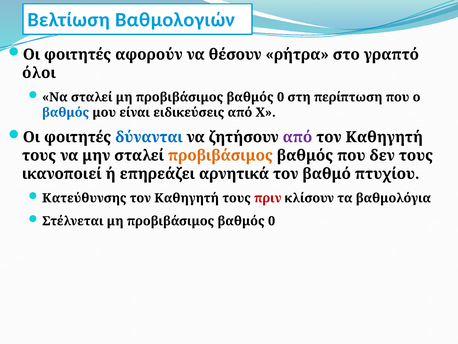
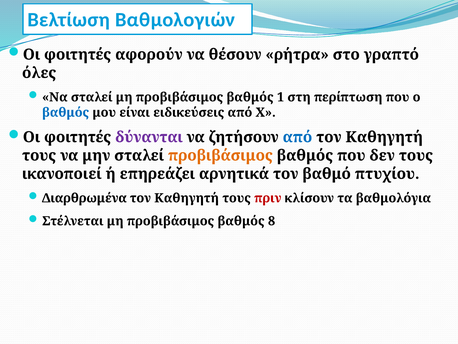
όλοι: όλοι -> όλες
0 at (281, 97): 0 -> 1
δύνανται colour: blue -> purple
από at (297, 137) colour: purple -> blue
Κατεύθυνσης: Κατεύθυνσης -> Διαρθρωμένα
0 at (272, 221): 0 -> 8
